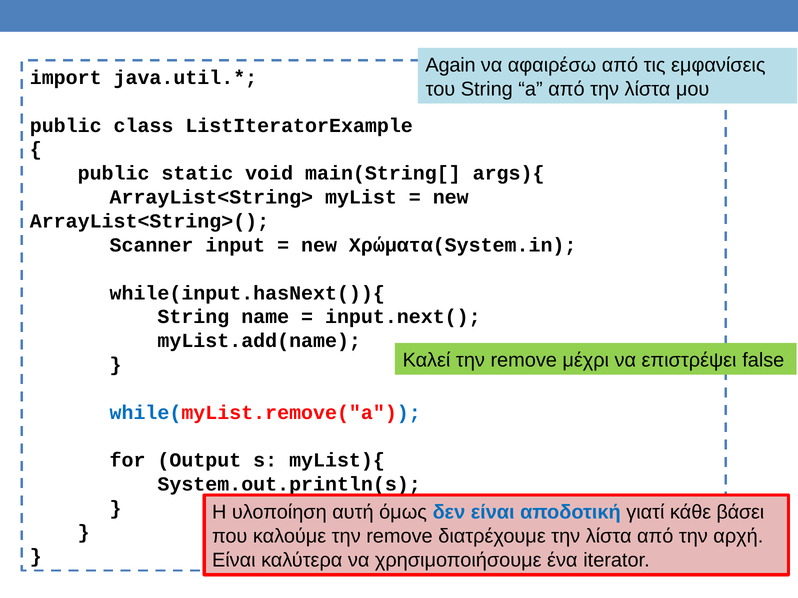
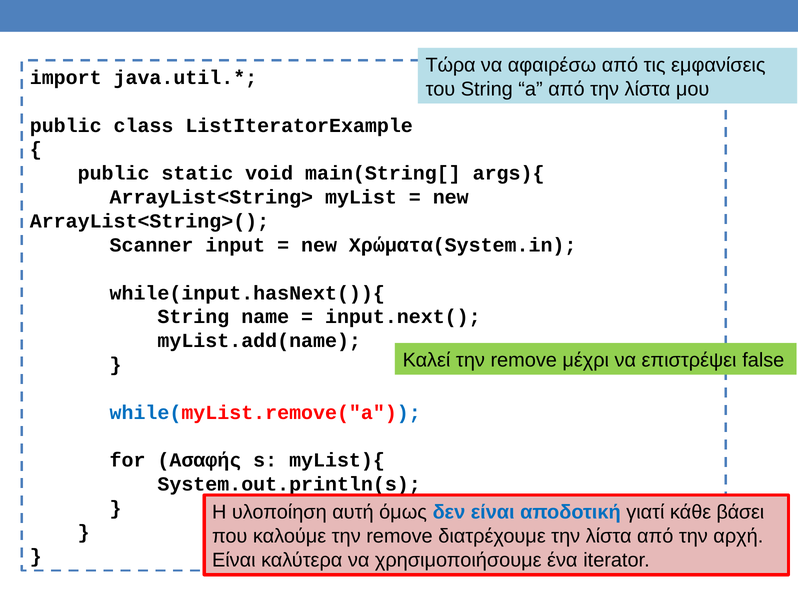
Again: Again -> Τώρα
Output: Output -> Ασαφής
